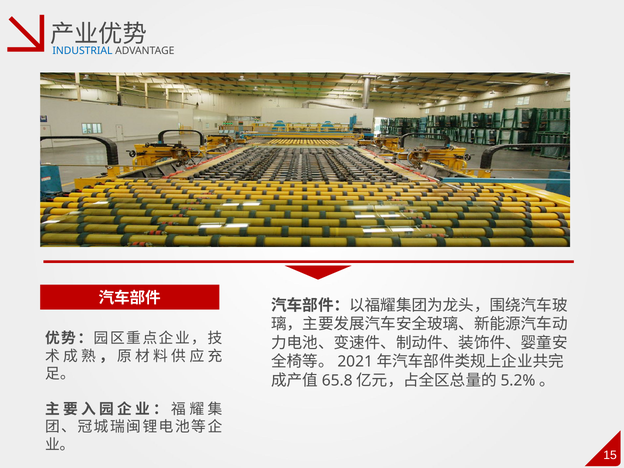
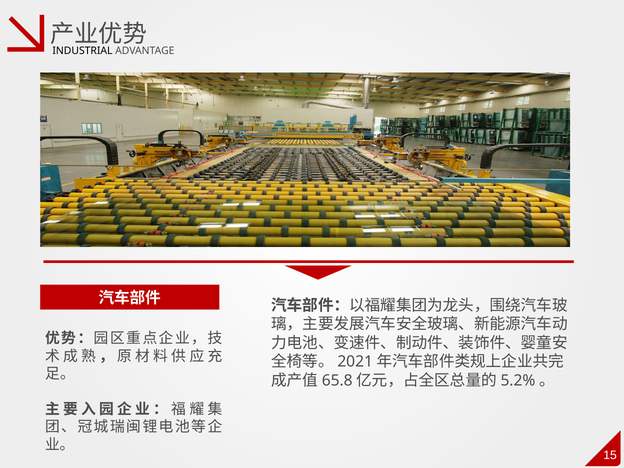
INDUSTRIAL colour: blue -> black
